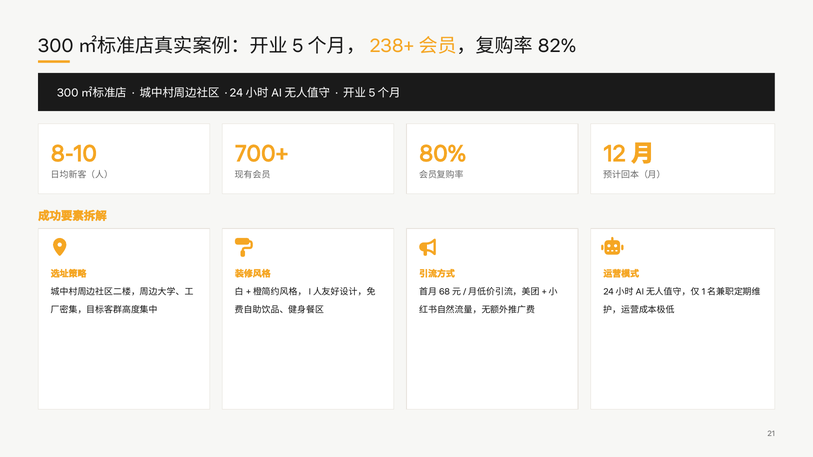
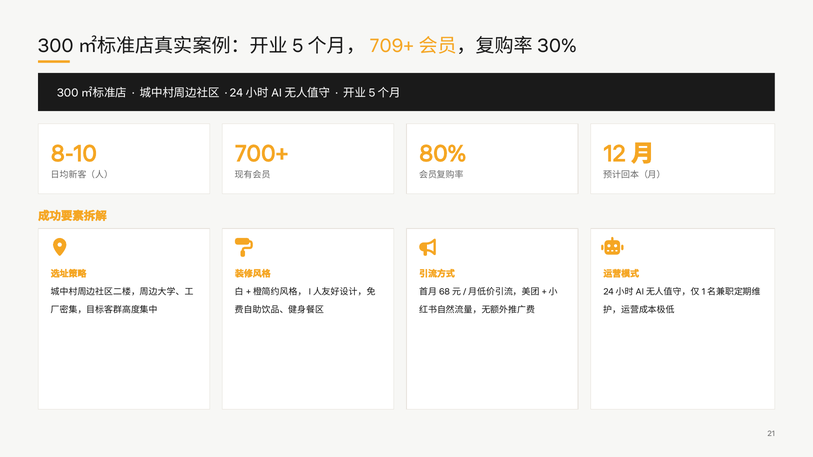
238+: 238+ -> 709+
82%: 82% -> 30%
